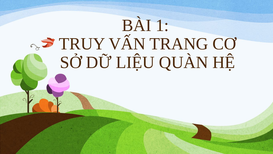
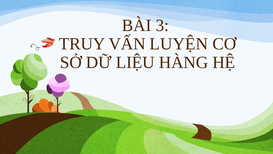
1: 1 -> 3
TRANG: TRANG -> LUYỆN
QUÀN: QUÀN -> HÀNG
